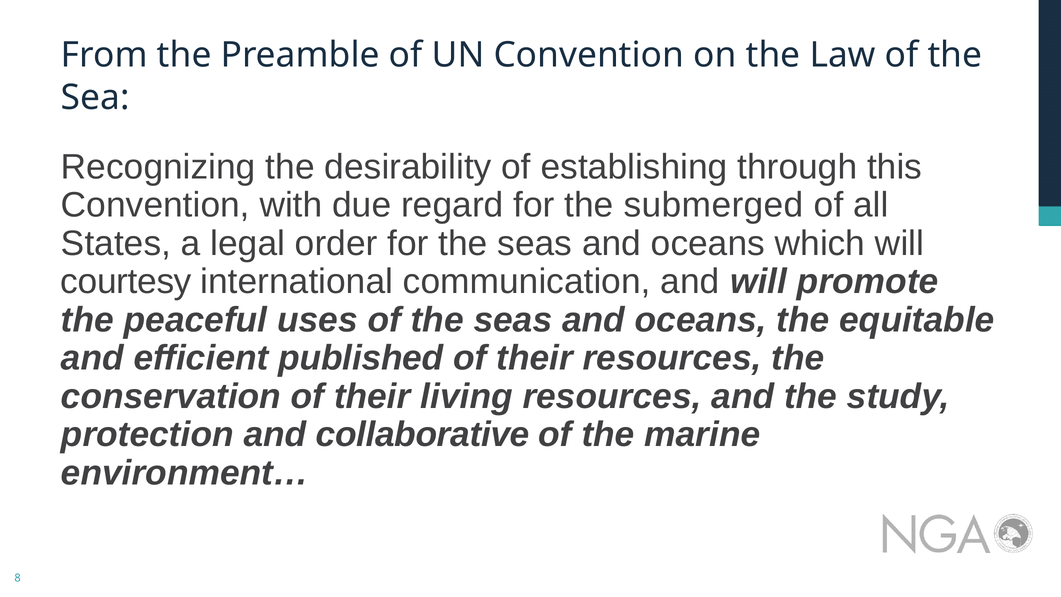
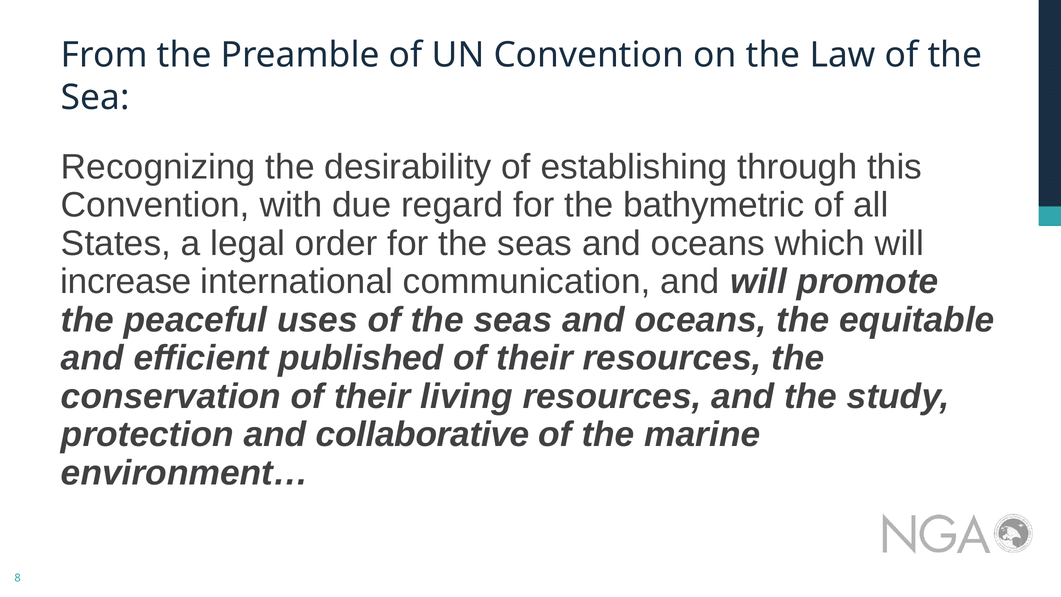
submerged: submerged -> bathymetric
courtesy: courtesy -> increase
